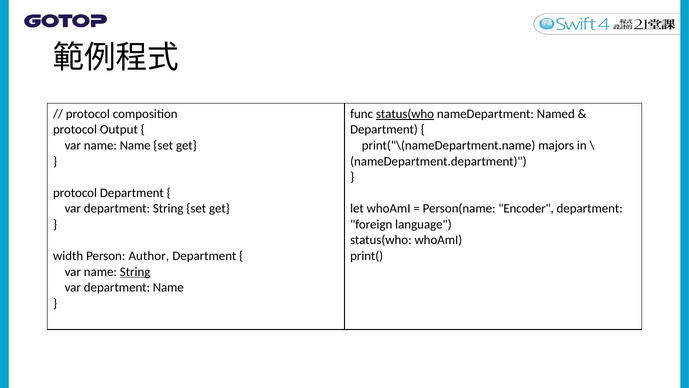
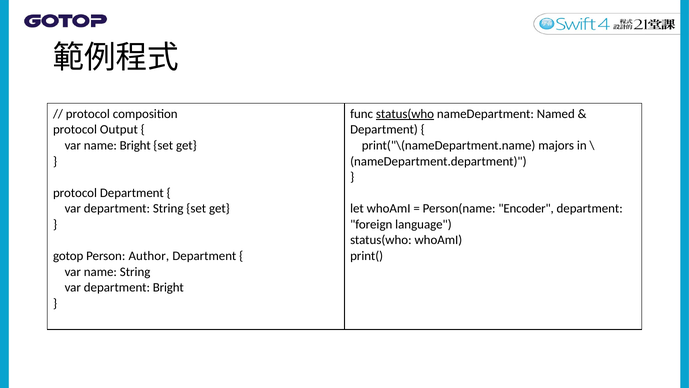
name Name: Name -> Bright
width: width -> gotop
String at (135, 271) underline: present -> none
department Name: Name -> Bright
